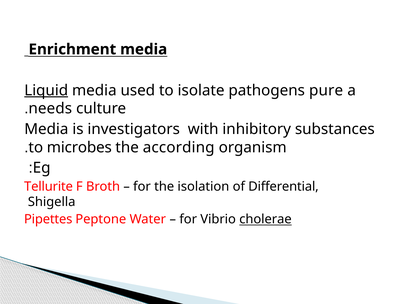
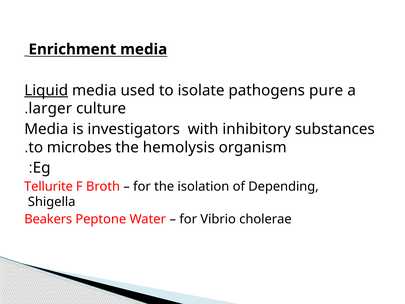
needs: needs -> larger
according: according -> hemolysis
Differential: Differential -> Depending
Pipettes: Pipettes -> Beakers
cholerae underline: present -> none
